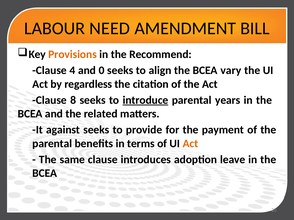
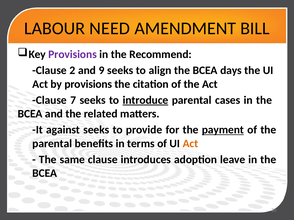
Provisions at (73, 55) colour: orange -> purple
4: 4 -> 2
0: 0 -> 9
vary: vary -> days
by regardless: regardless -> provisions
8: 8 -> 7
years: years -> cases
payment underline: none -> present
